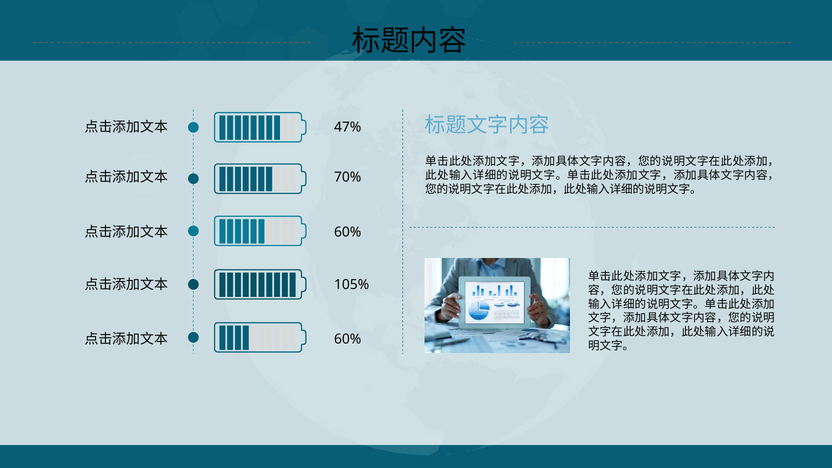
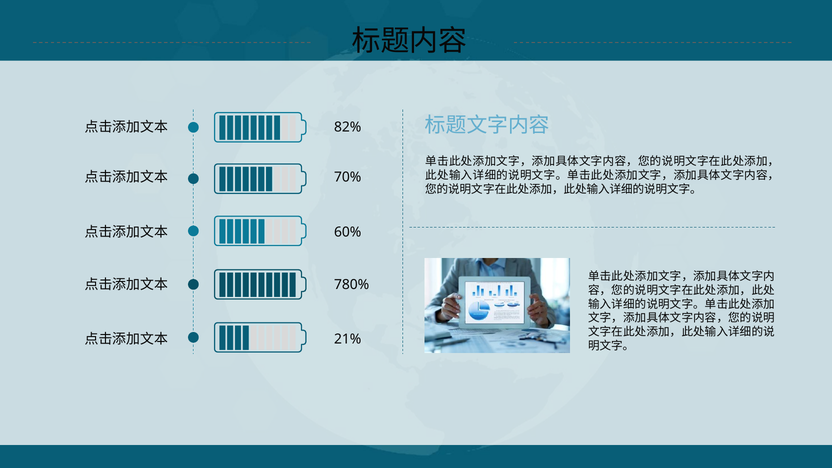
47%: 47% -> 82%
105%: 105% -> 780%
60% at (348, 339): 60% -> 21%
